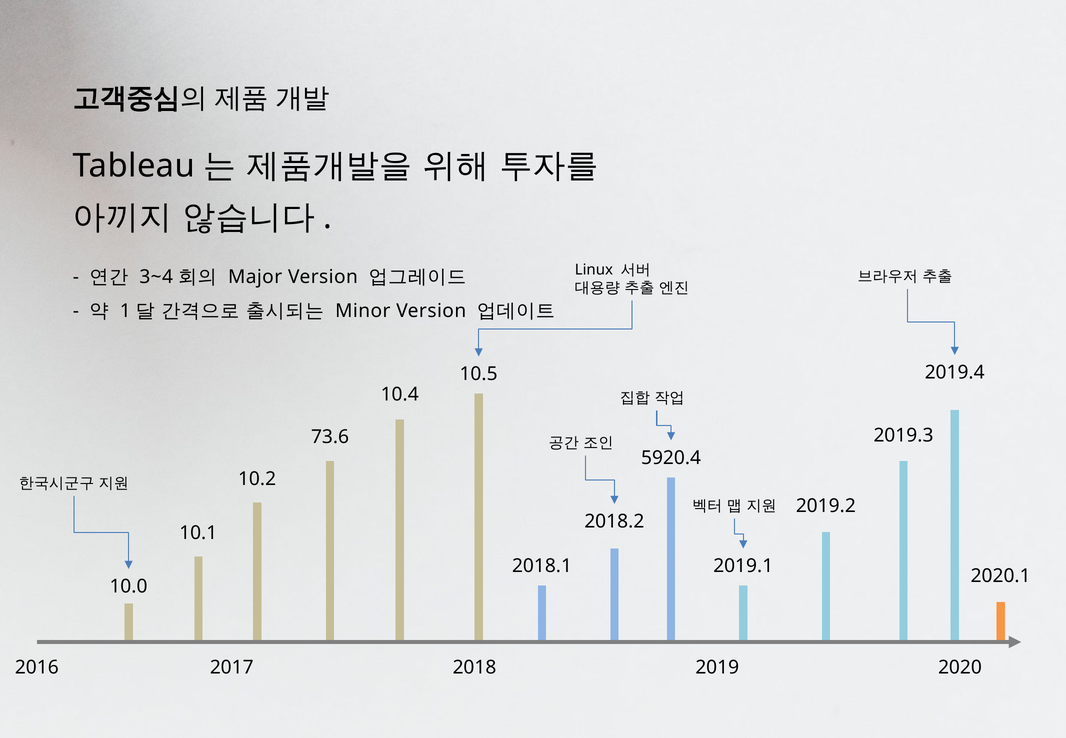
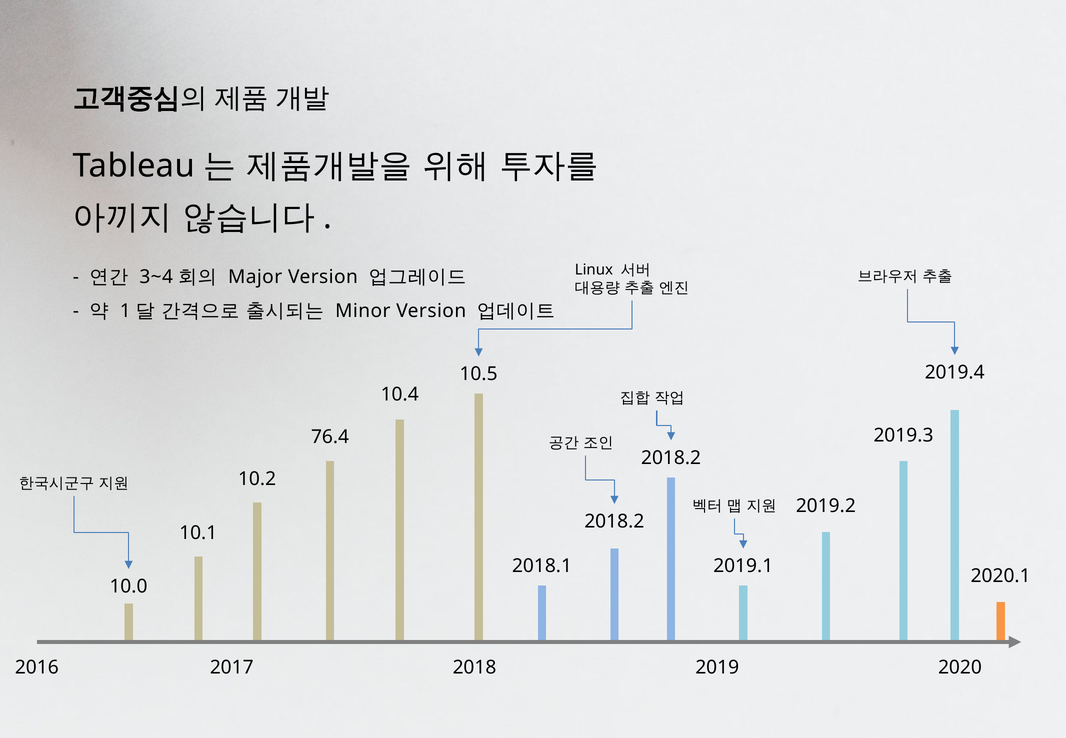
73.6: 73.6 -> 76.4
5920.4 at (671, 458): 5920.4 -> 2018.2
